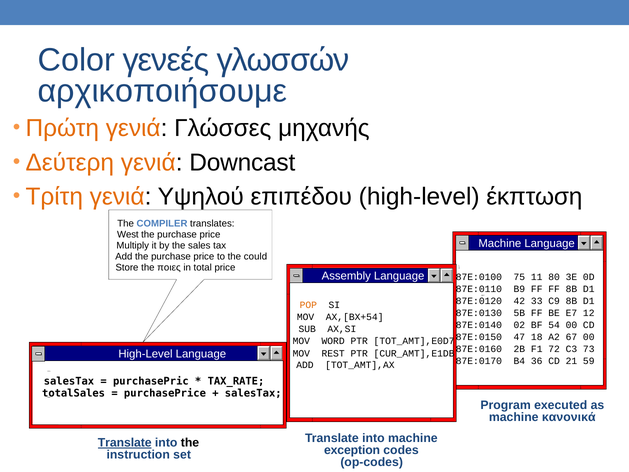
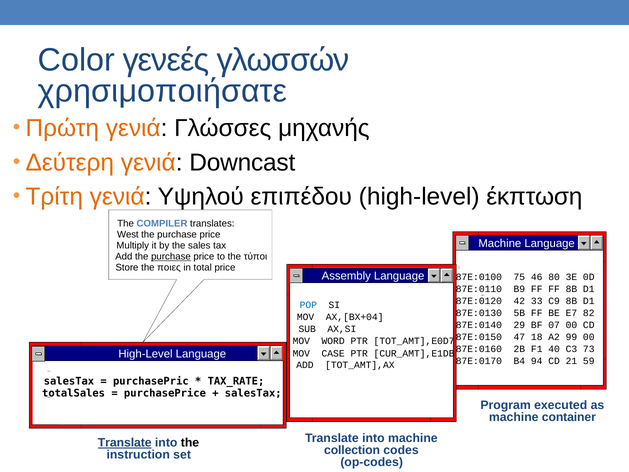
αρχικοποιήσουμε: αρχικοποιήσουμε -> χρησιμοποιήσατε
purchase at (171, 257) underline: none -> present
could: could -> τύποι
11: 11 -> 46
POP colour: orange -> blue
12: 12 -> 82
AX,[BX+54: AX,[BX+54 -> AX,[BX+04
02: 02 -> 29
54: 54 -> 07
67: 67 -> 99
72: 72 -> 40
REST: REST -> CASE
36: 36 -> 94
κανονικά: κανονικά -> container
exception: exception -> collection
